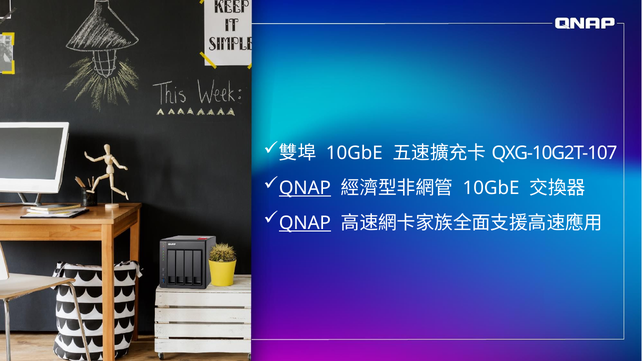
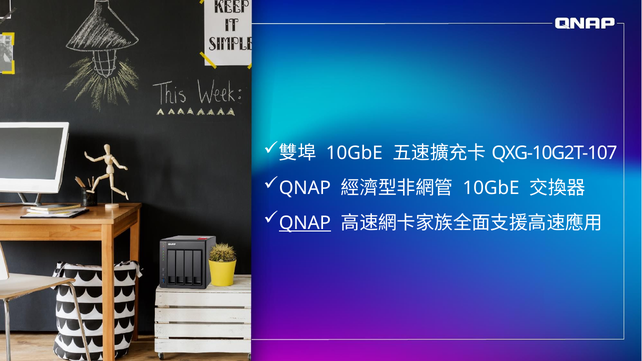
QNAP at (305, 188) underline: present -> none
